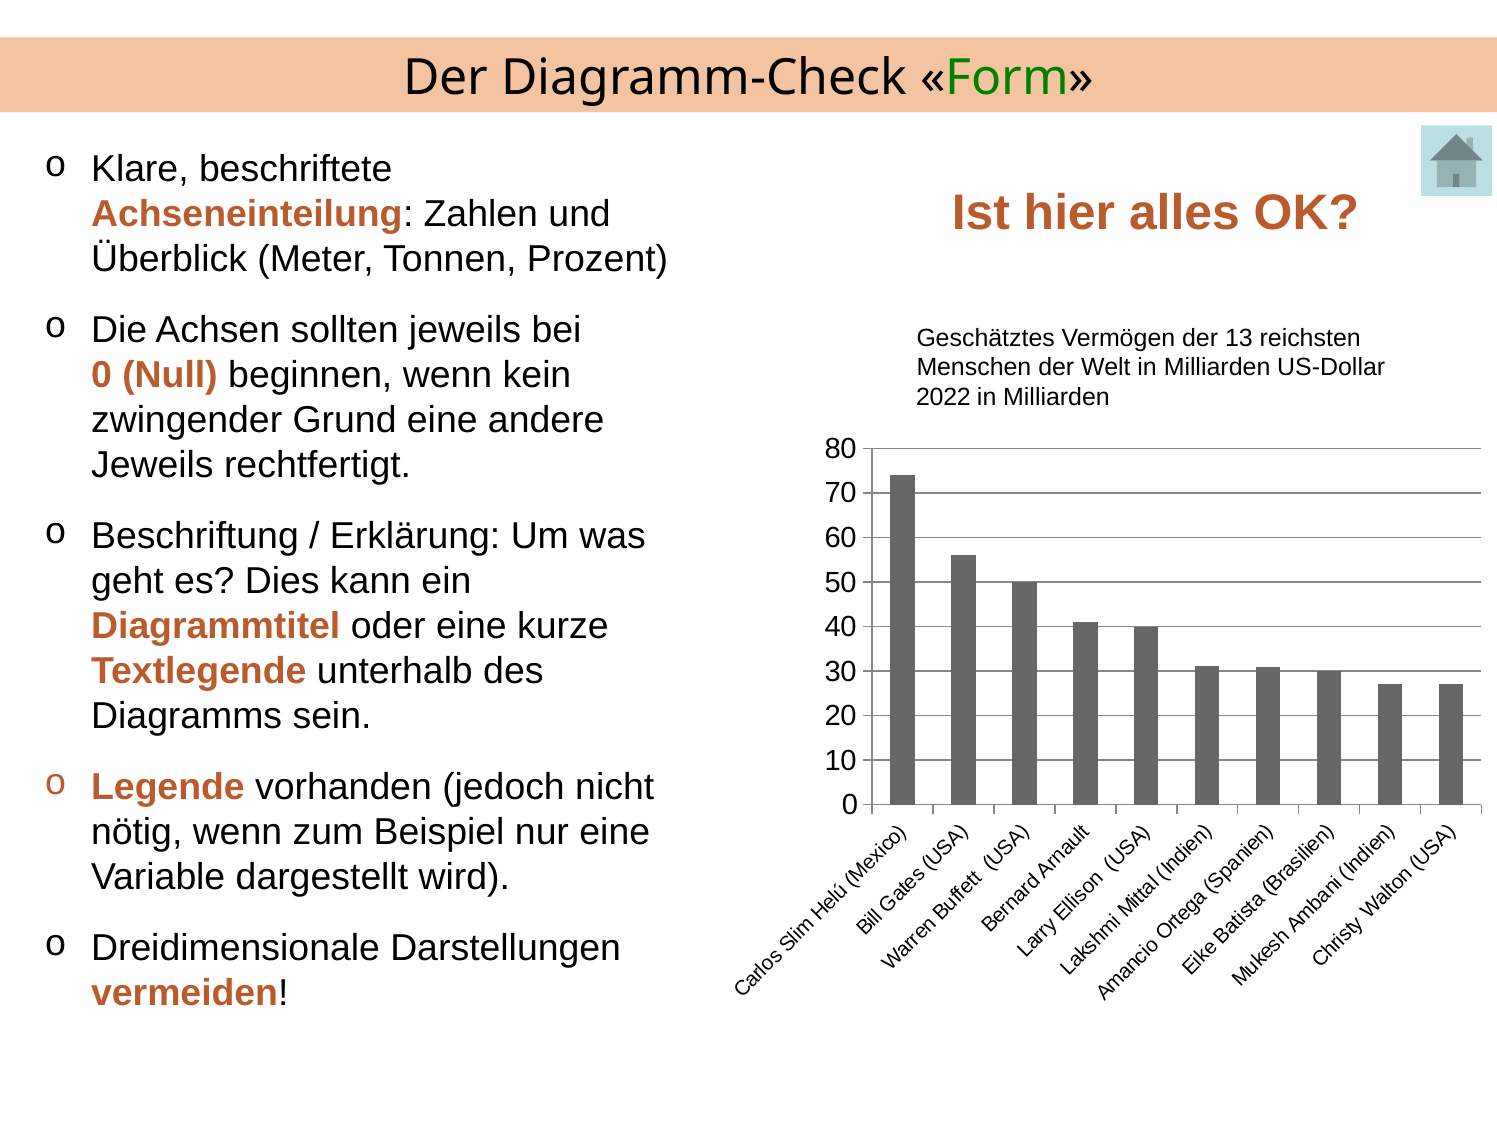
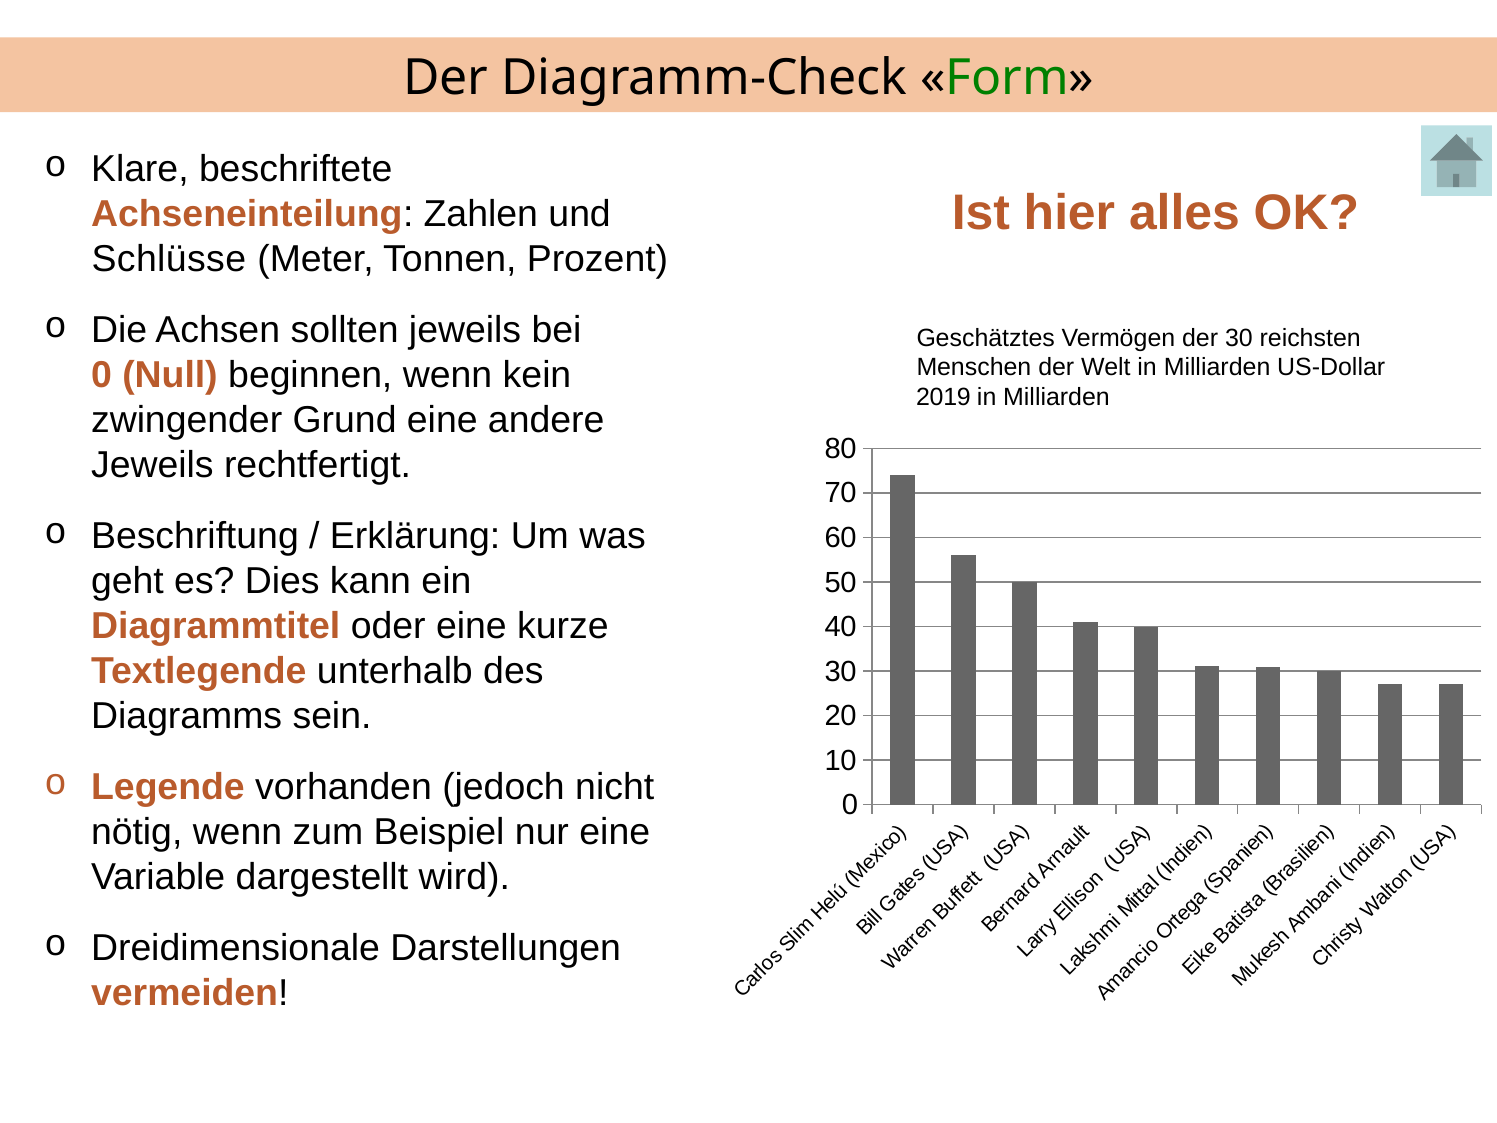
Überblick: Überblick -> Schlüsse
der 13: 13 -> 30
2022: 2022 -> 2019
